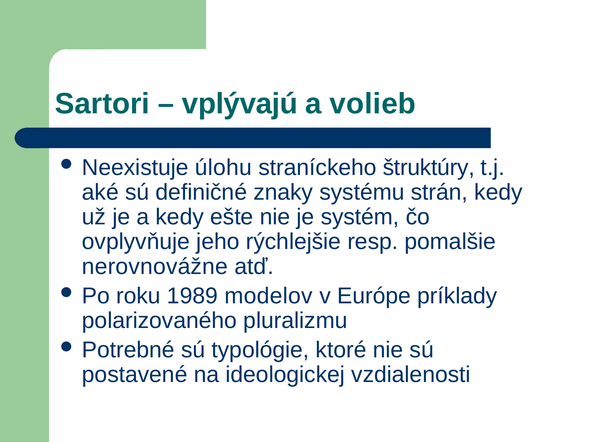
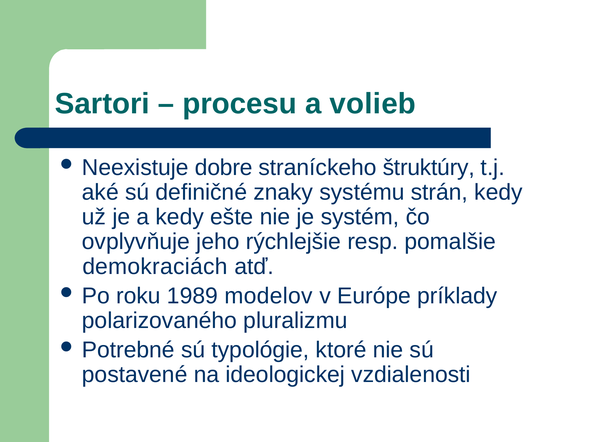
vplývajú: vplývajú -> procesu
úlohu: úlohu -> dobre
nerovnovážne: nerovnovážne -> demokraciách
